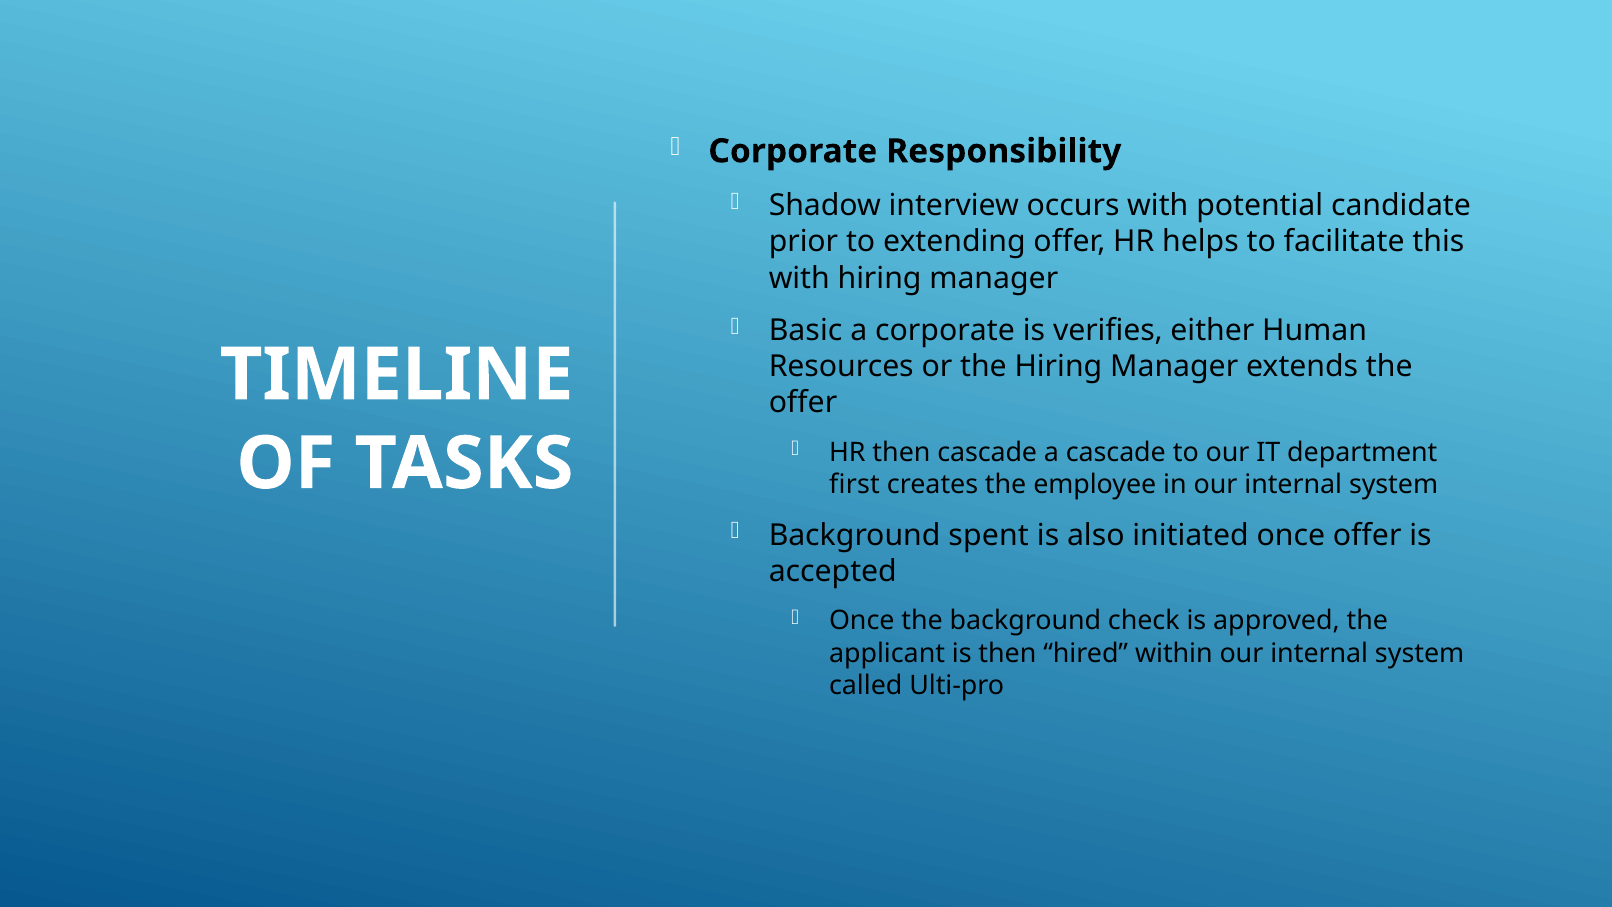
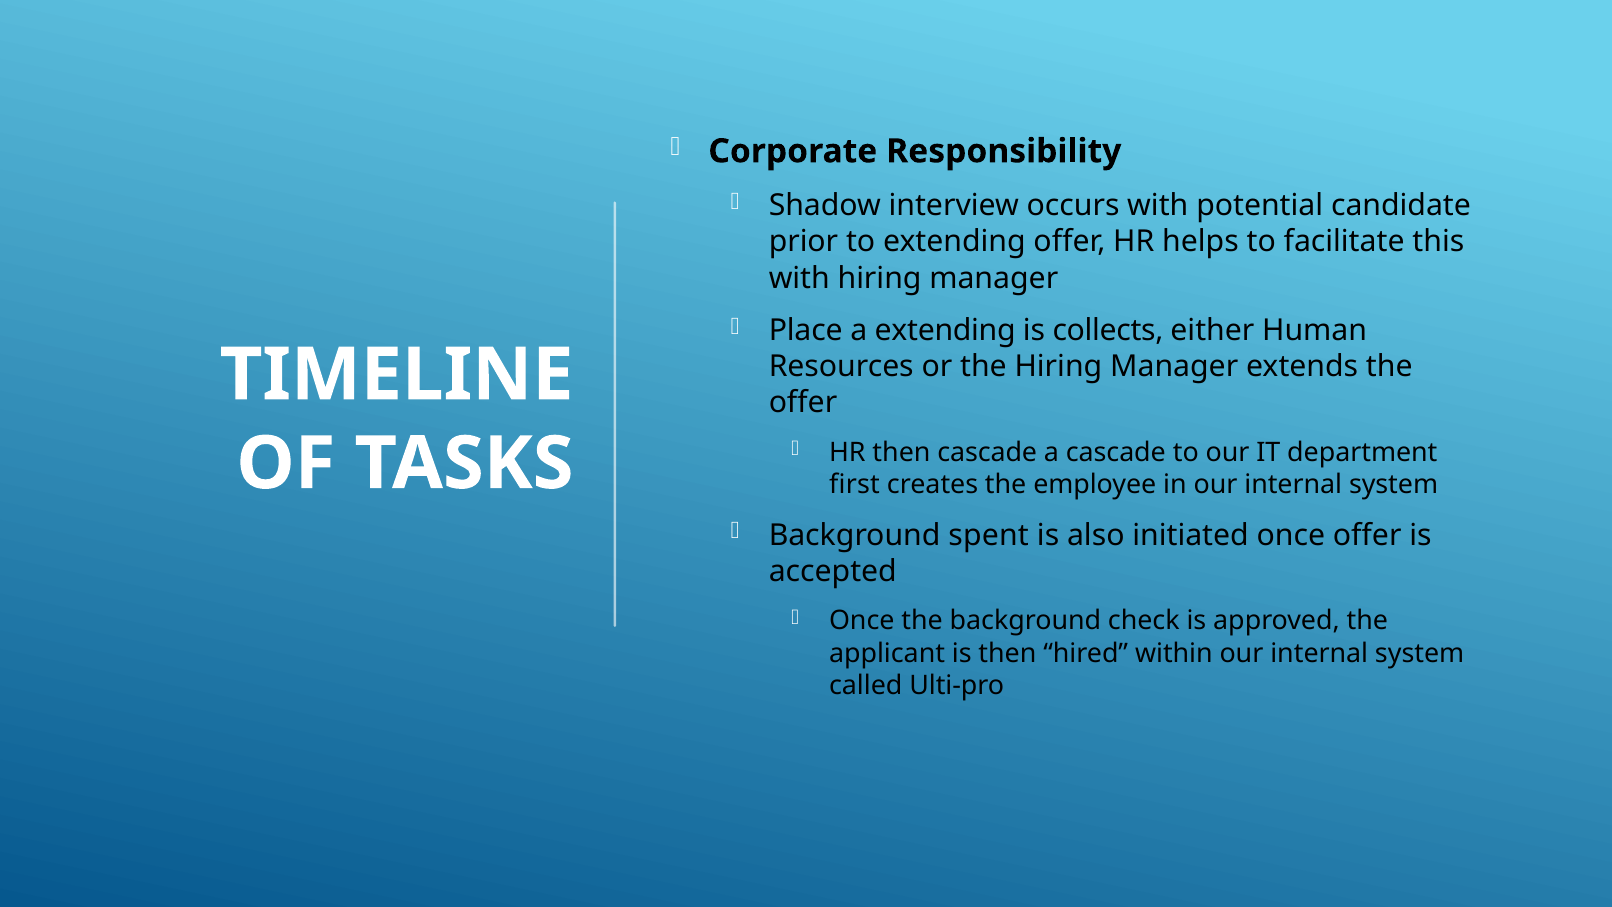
Basic: Basic -> Place
a corporate: corporate -> extending
verifies: verifies -> collects
